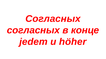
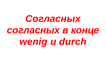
jedem: jedem -> wenig
höher: höher -> durch
